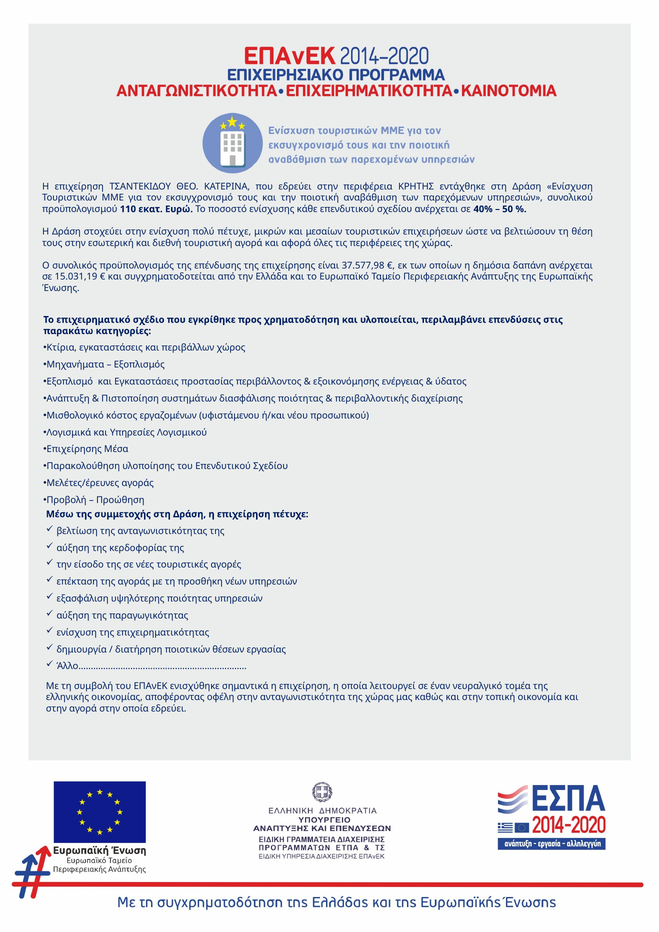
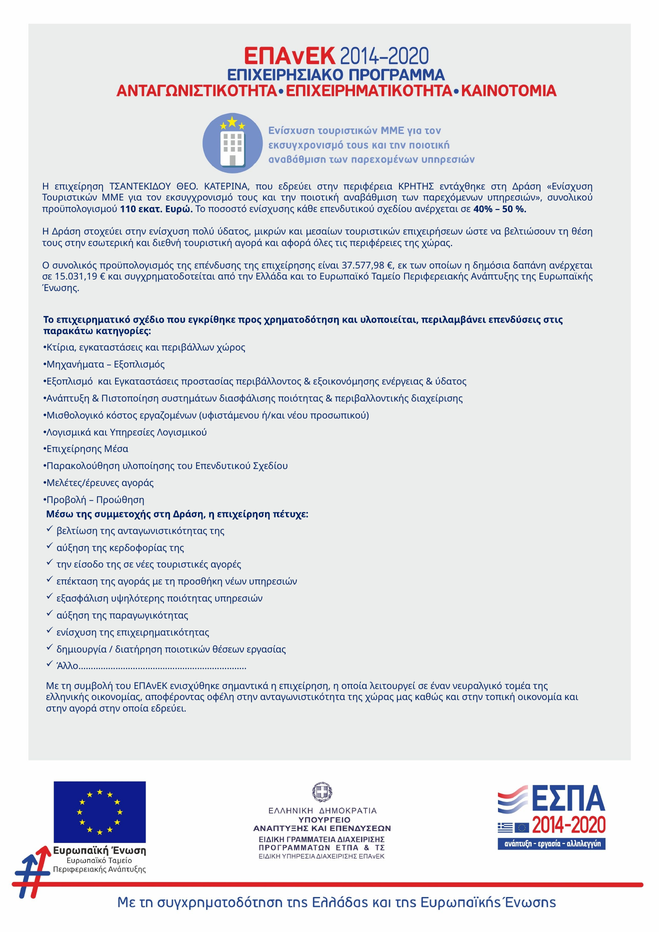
πολύ πέτυχε: πέτυχε -> ύδατος
